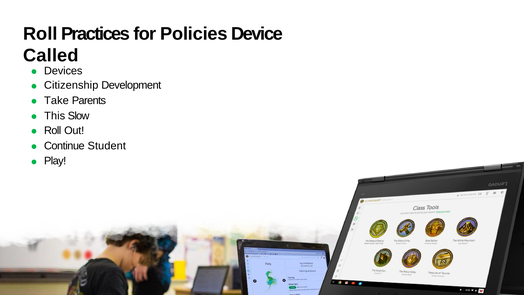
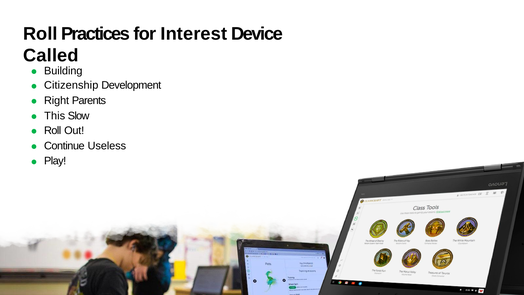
Policies: Policies -> Interest
Devices: Devices -> Building
Take: Take -> Right
Student: Student -> Useless
